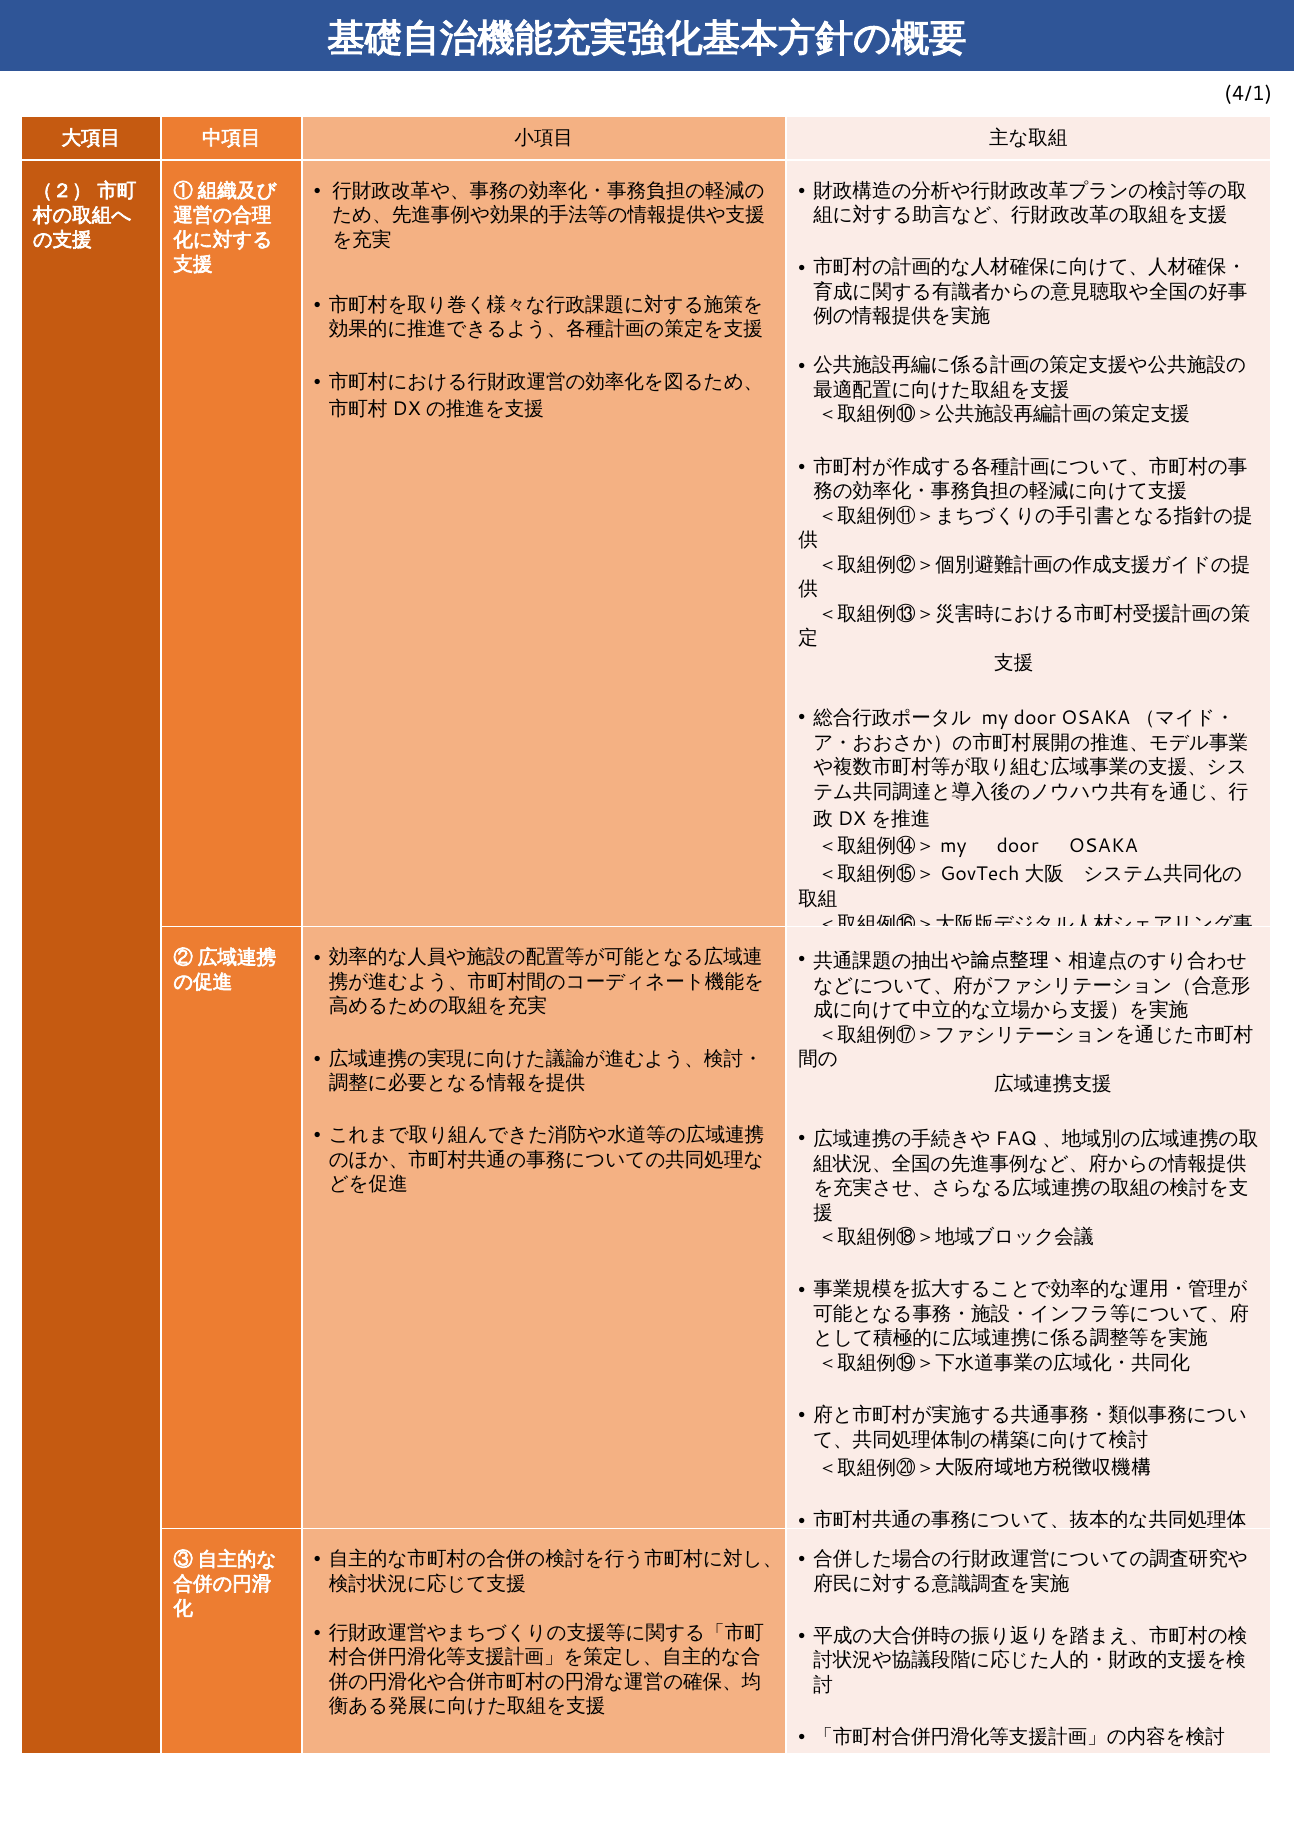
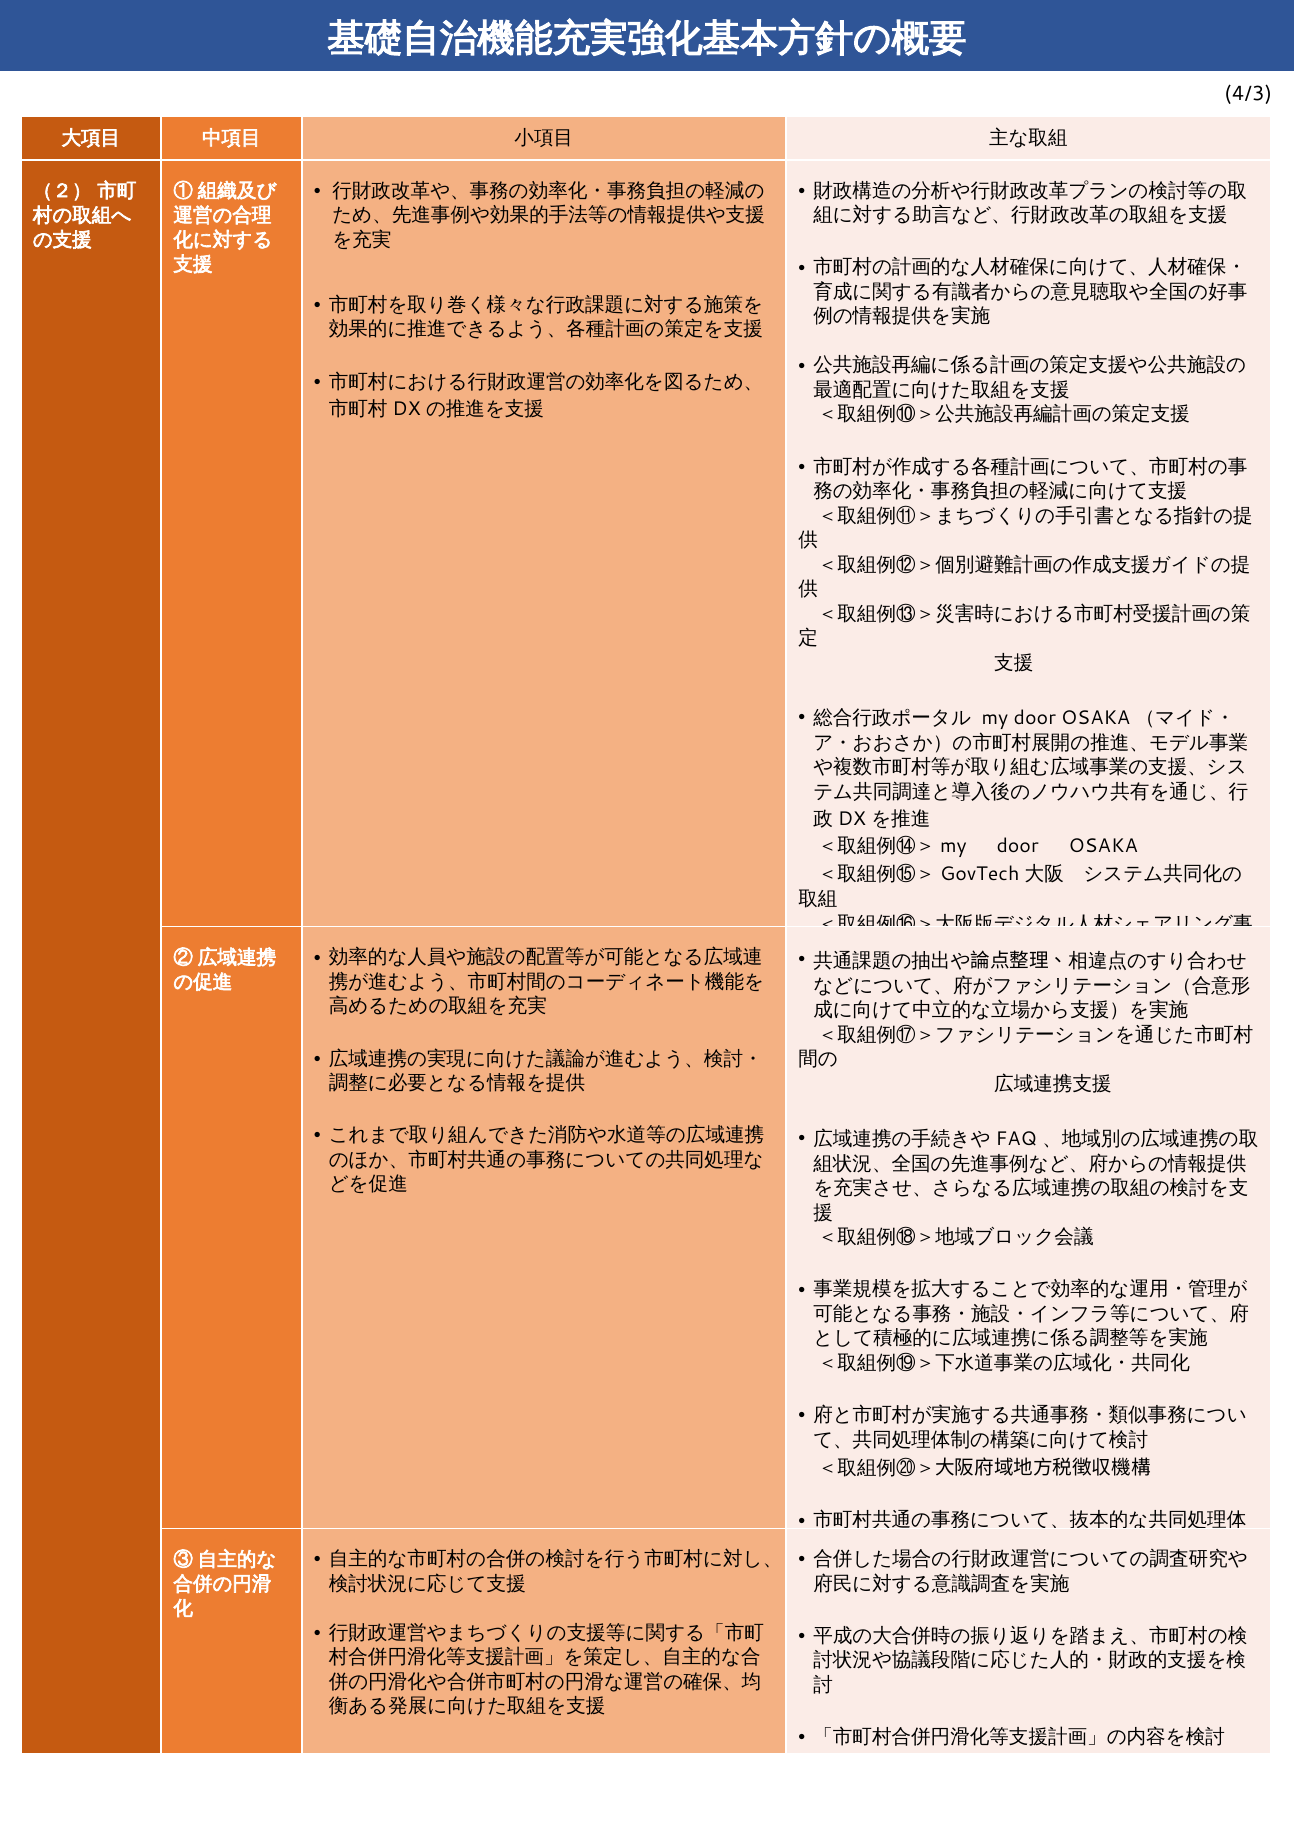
4/1: 4/1 -> 4/3
